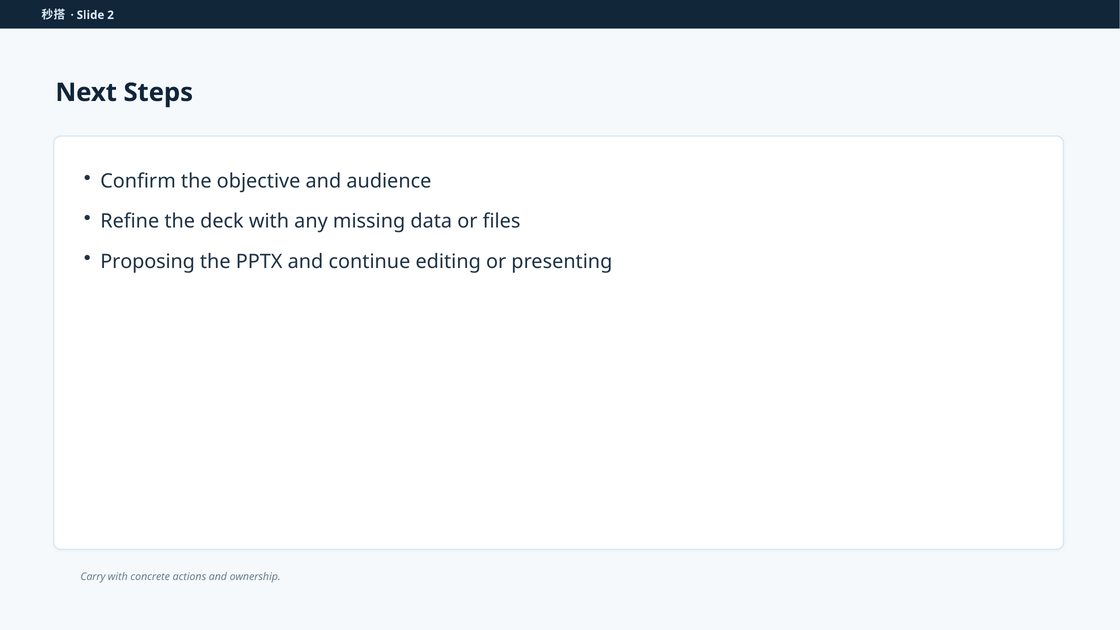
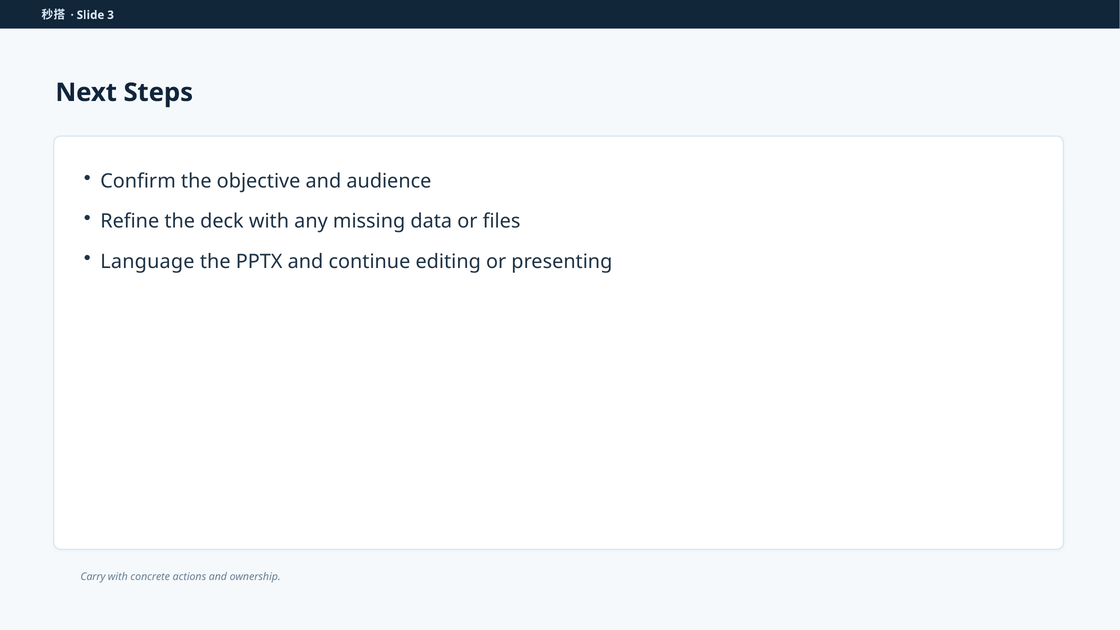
2: 2 -> 3
Proposing: Proposing -> Language
